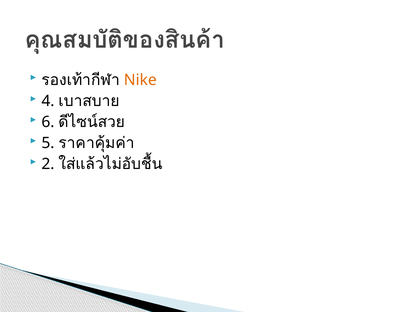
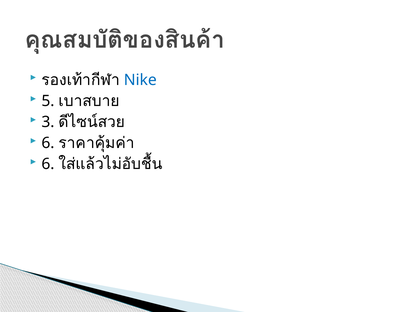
Nike colour: orange -> blue
4: 4 -> 5
6: 6 -> 3
5 at (48, 143): 5 -> 6
2 at (48, 164): 2 -> 6
